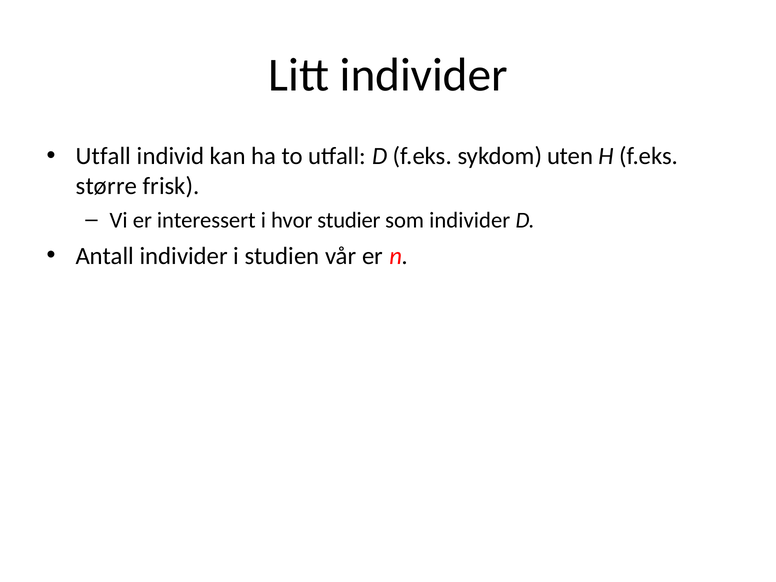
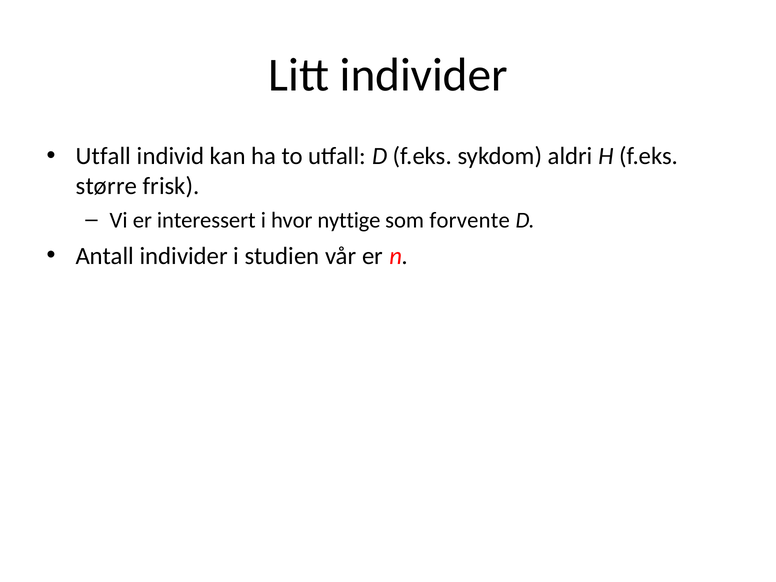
uten: uten -> aldri
studier: studier -> nyttige
som individer: individer -> forvente
